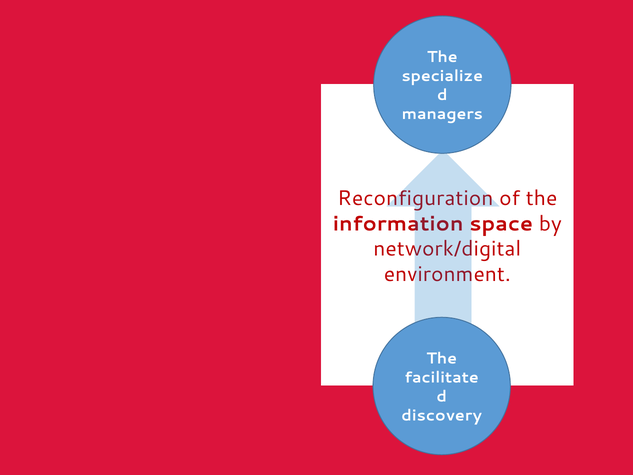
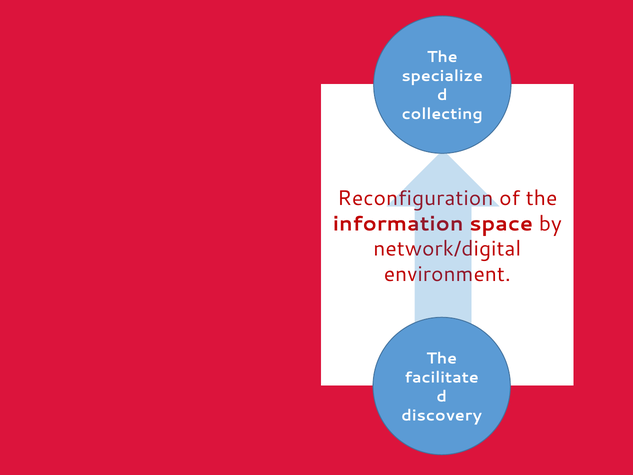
managers: managers -> collecting
